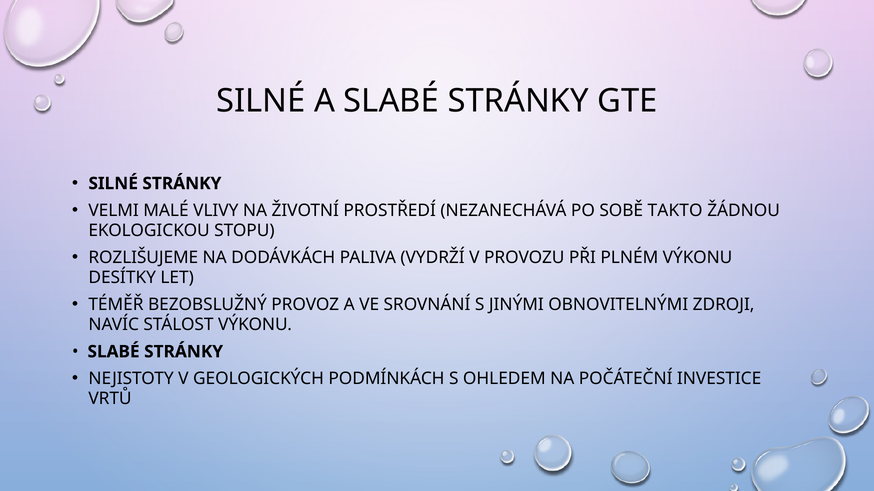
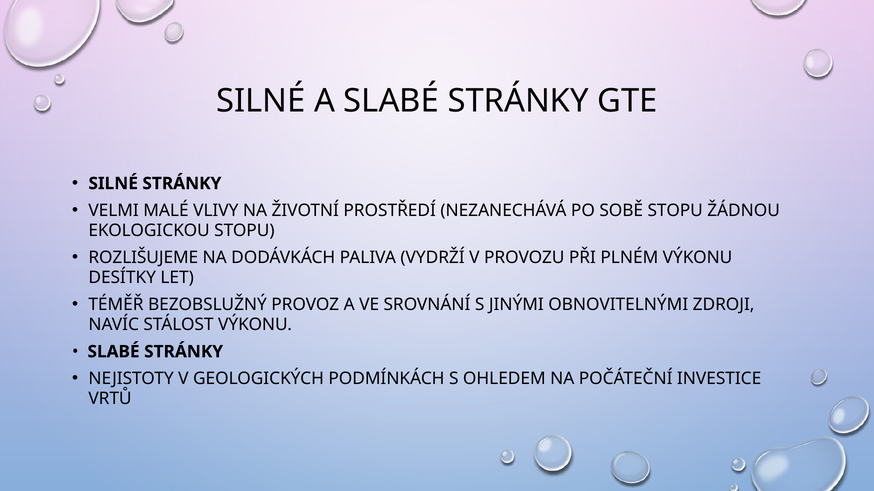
SOBĚ TAKTO: TAKTO -> STOPU
